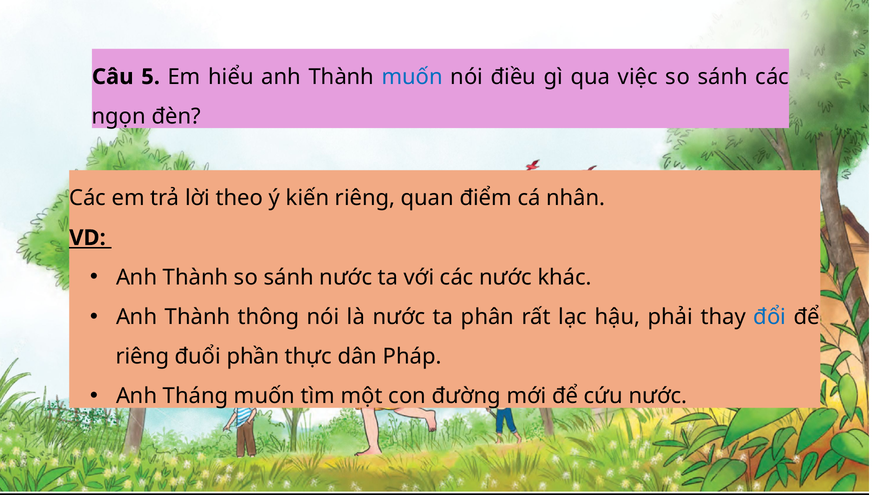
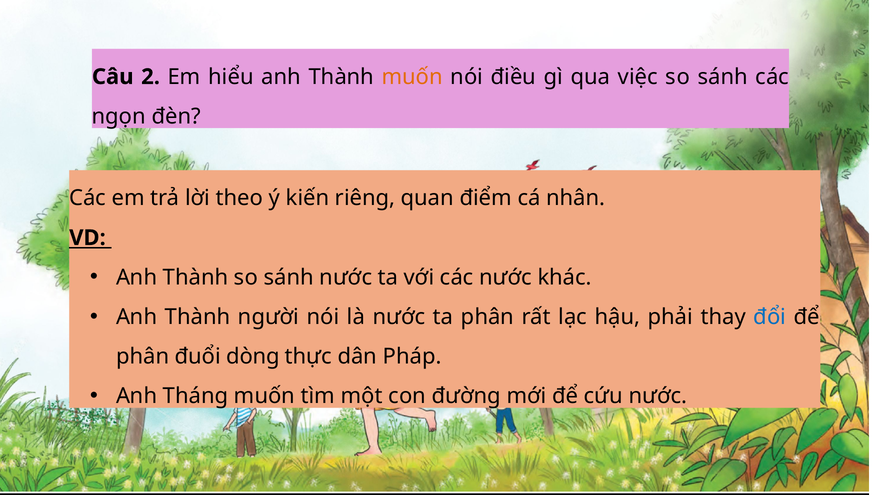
5: 5 -> 2
muốn at (412, 77) colour: blue -> orange
thông: thông -> người
riêng at (143, 357): riêng -> phân
phần: phần -> dòng
